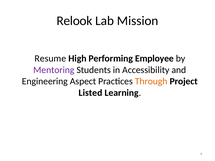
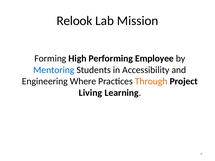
Resume: Resume -> Forming
Mentoring colour: purple -> blue
Aspect: Aspect -> Where
Listed: Listed -> Living
